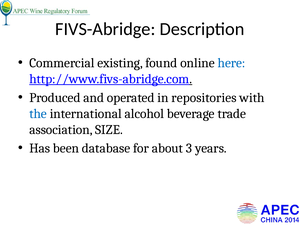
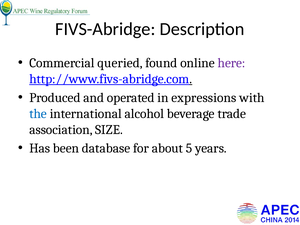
existing: existing -> queried
here colour: blue -> purple
repositories: repositories -> expressions
3: 3 -> 5
